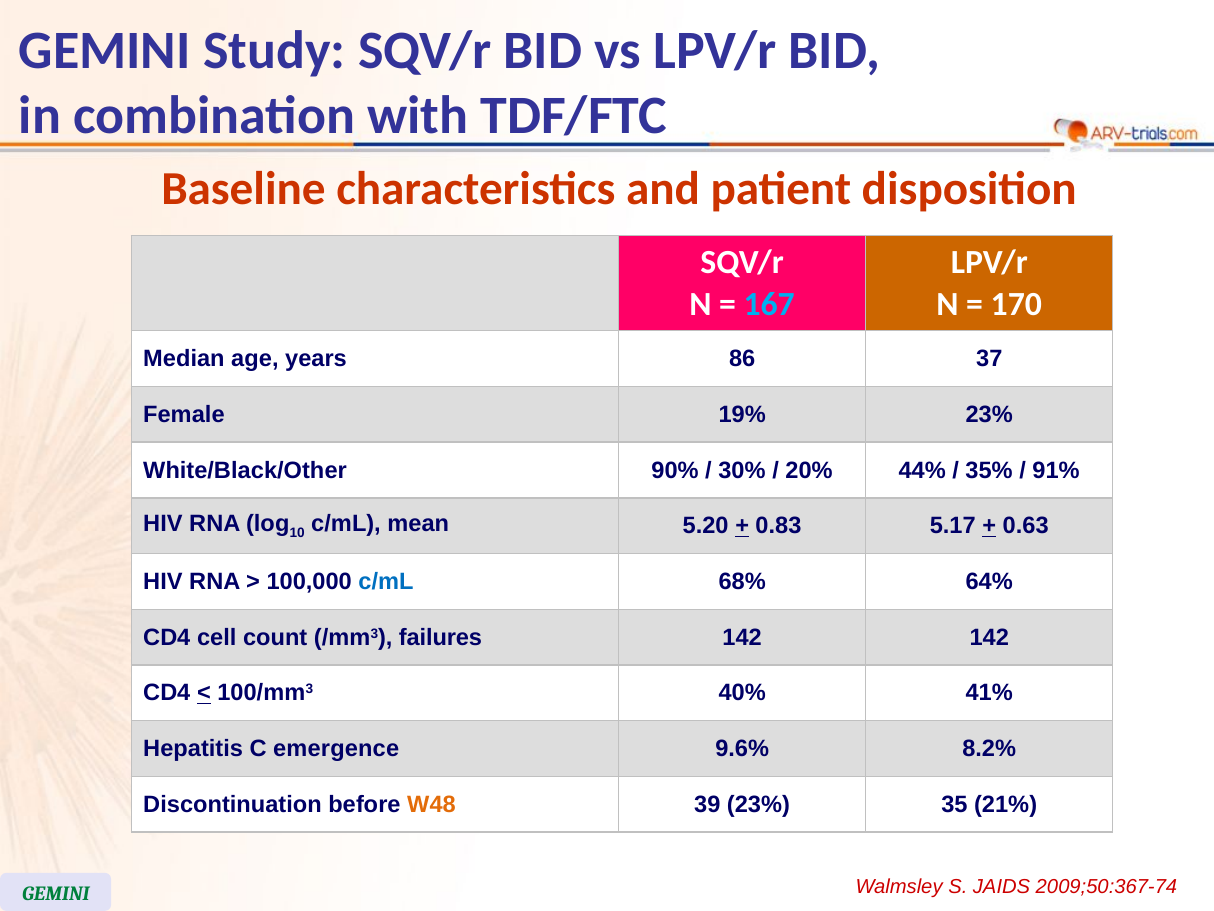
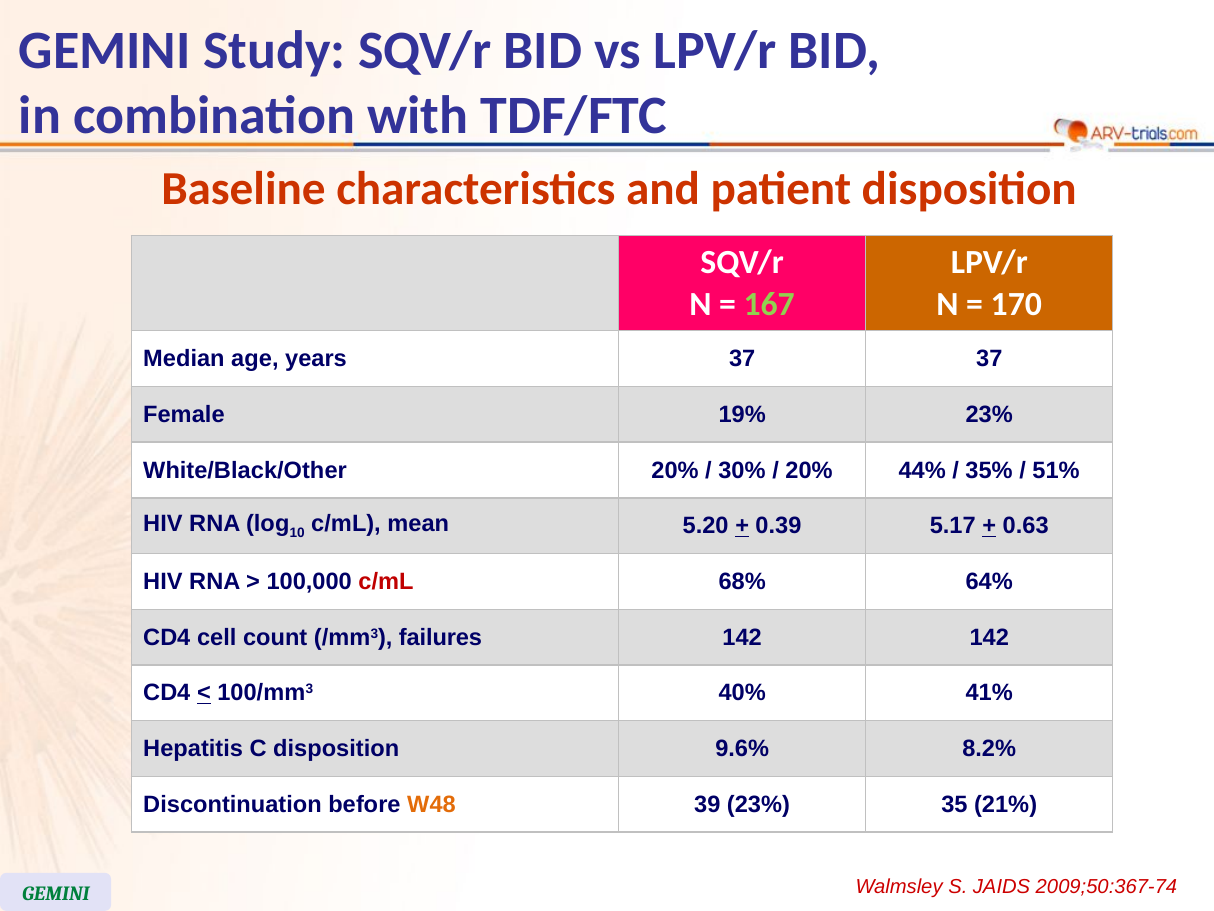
167 colour: light blue -> light green
years 86: 86 -> 37
White/Black/Other 90%: 90% -> 20%
91%: 91% -> 51%
0.83: 0.83 -> 0.39
c/mL at (386, 581) colour: blue -> red
C emergence: emergence -> disposition
